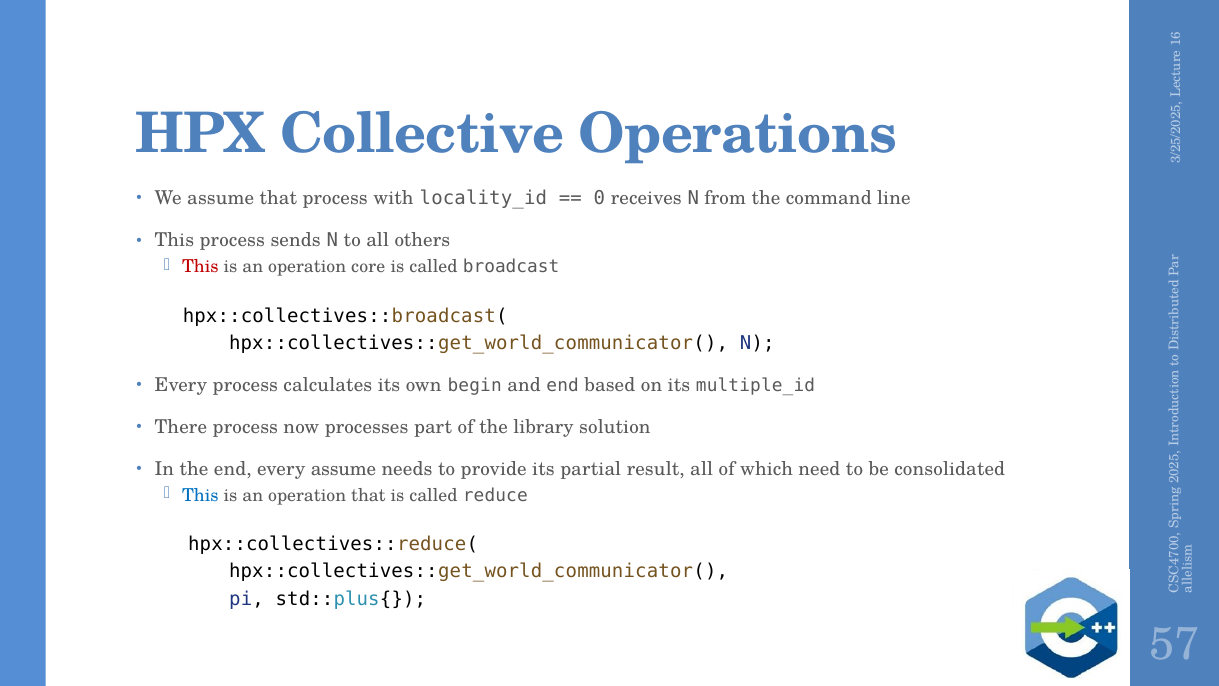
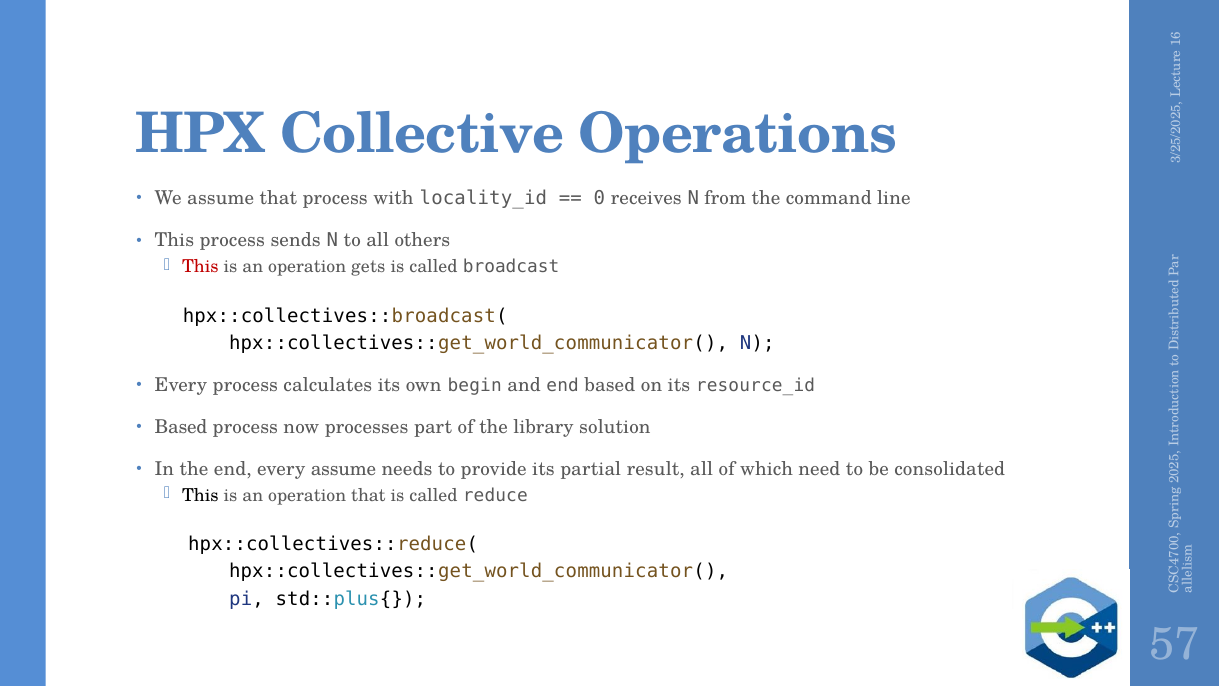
core: core -> gets
multiple_id: multiple_id -> resource_id
There at (181, 427): There -> Based
This at (200, 495) colour: blue -> black
